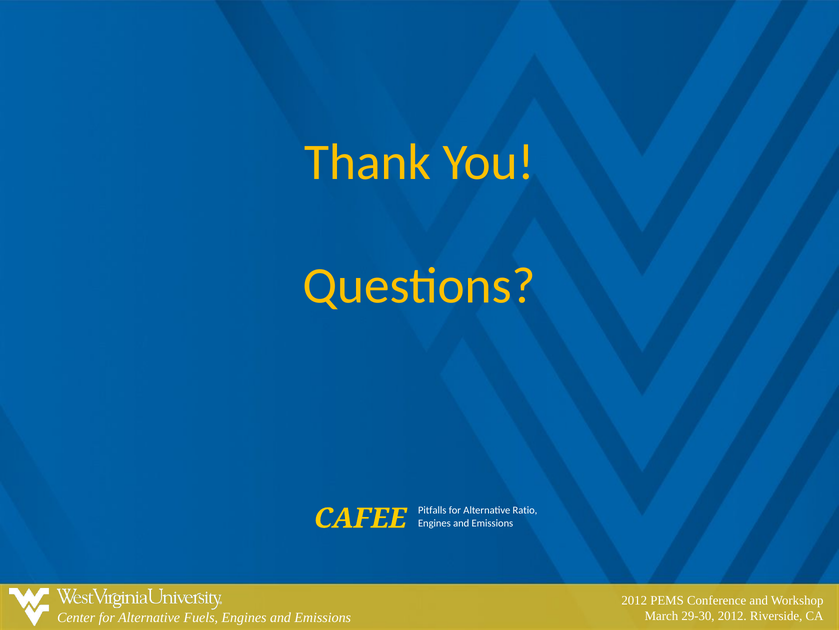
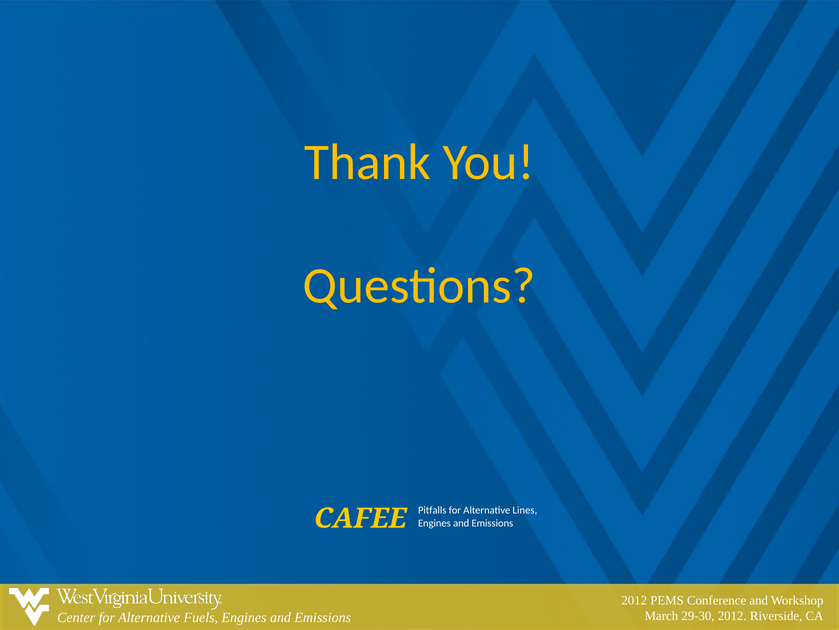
Ratio: Ratio -> Lines
